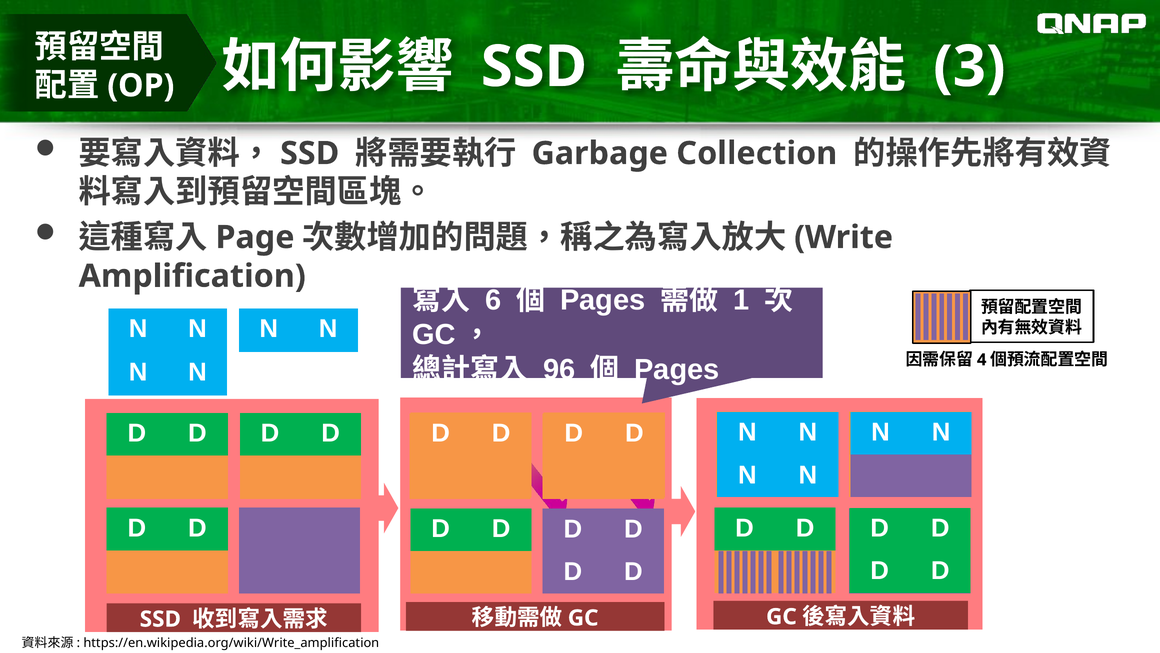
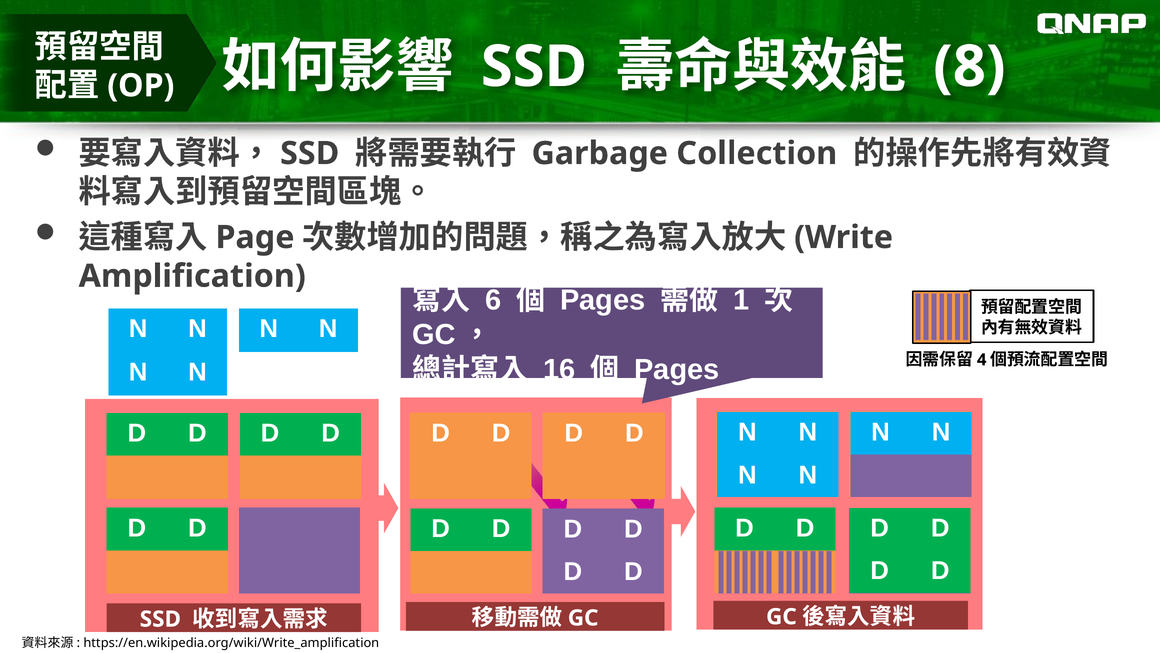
3: 3 -> 8
96: 96 -> 16
